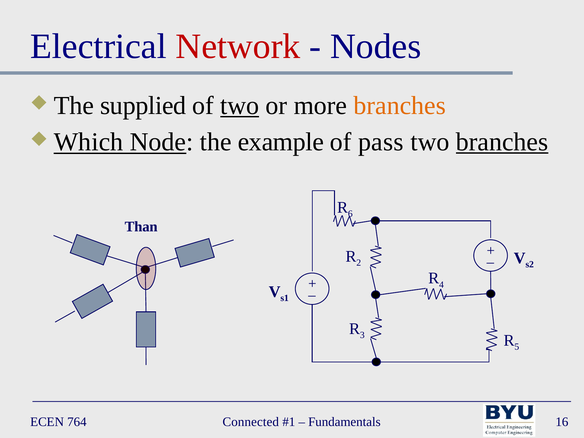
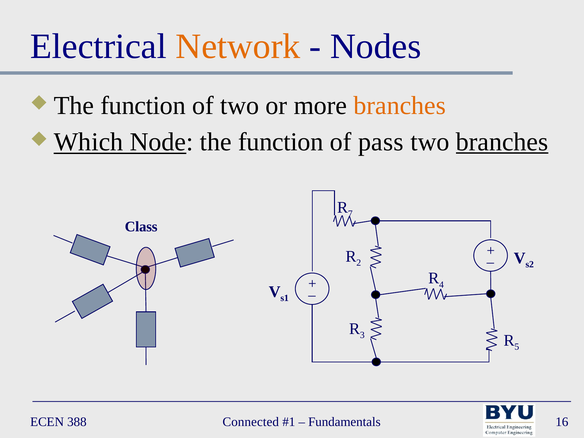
Network colour: red -> orange
supplied at (143, 105): supplied -> function
two at (240, 105) underline: present -> none
Node the example: example -> function
6: 6 -> 7
Than: Than -> Class
764: 764 -> 388
